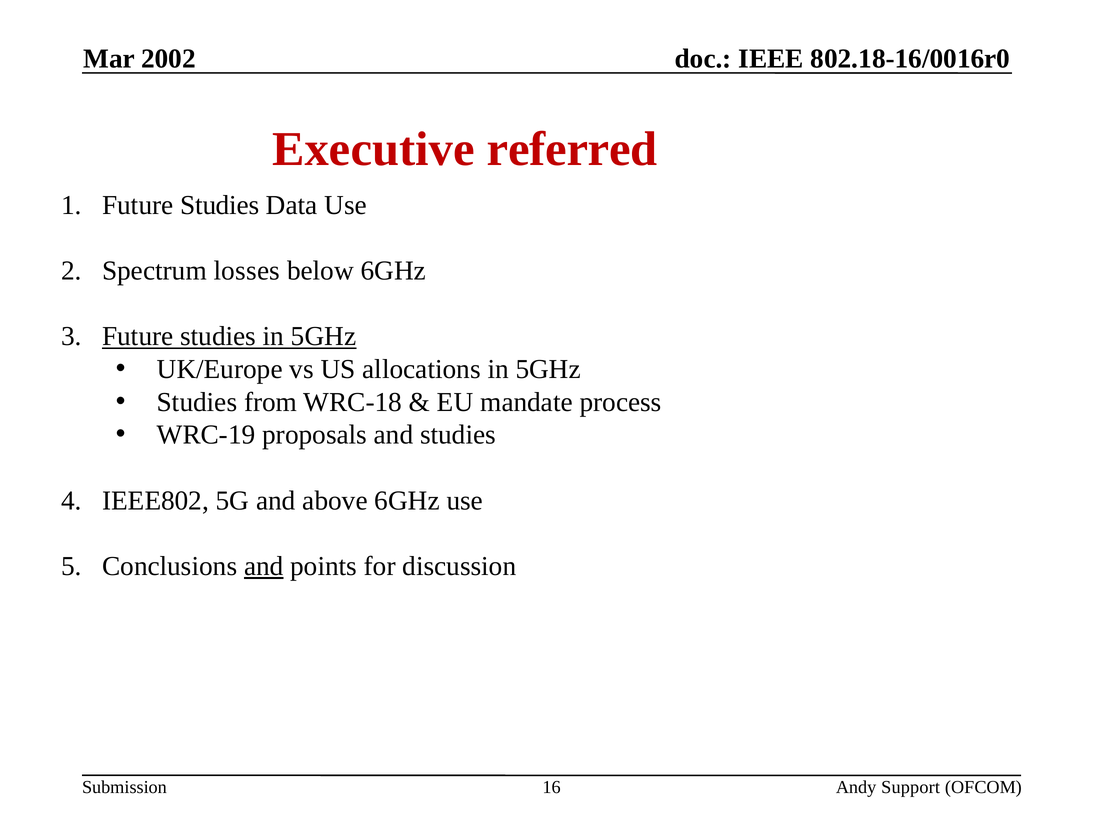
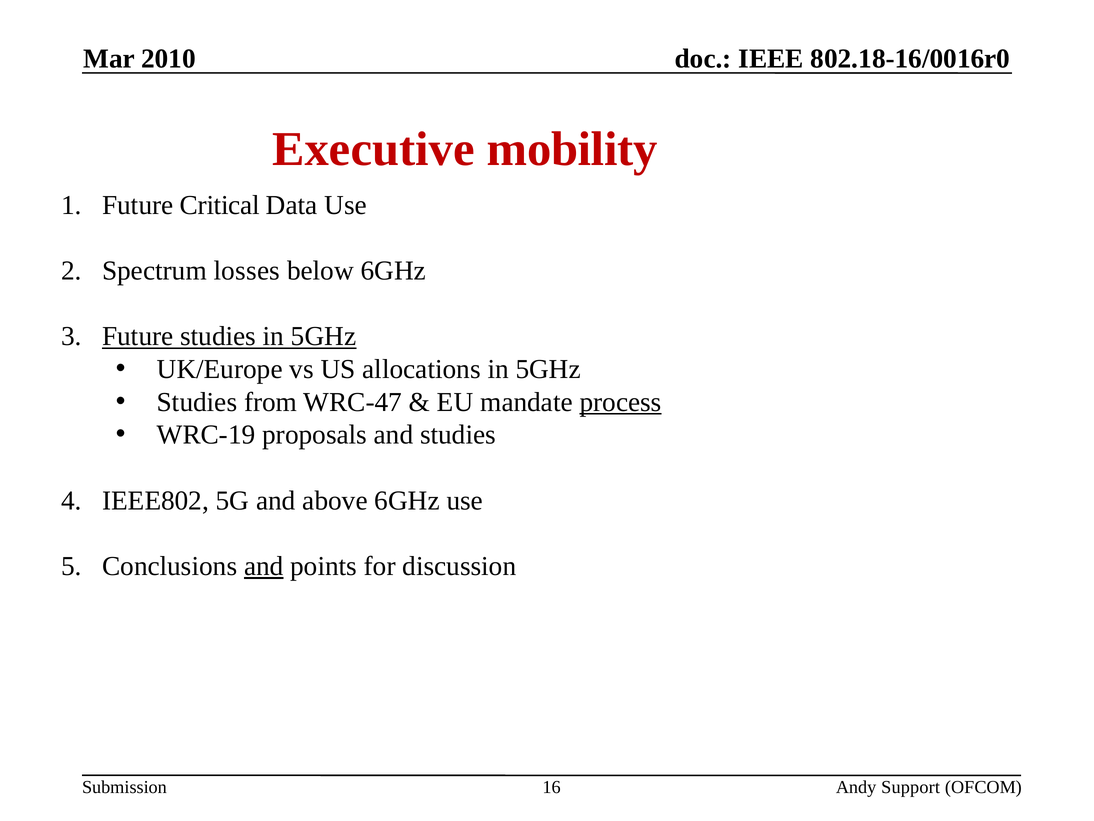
2002: 2002 -> 2010
referred: referred -> mobility
Studies at (220, 205): Studies -> Critical
WRC-18: WRC-18 -> WRC-47
process underline: none -> present
